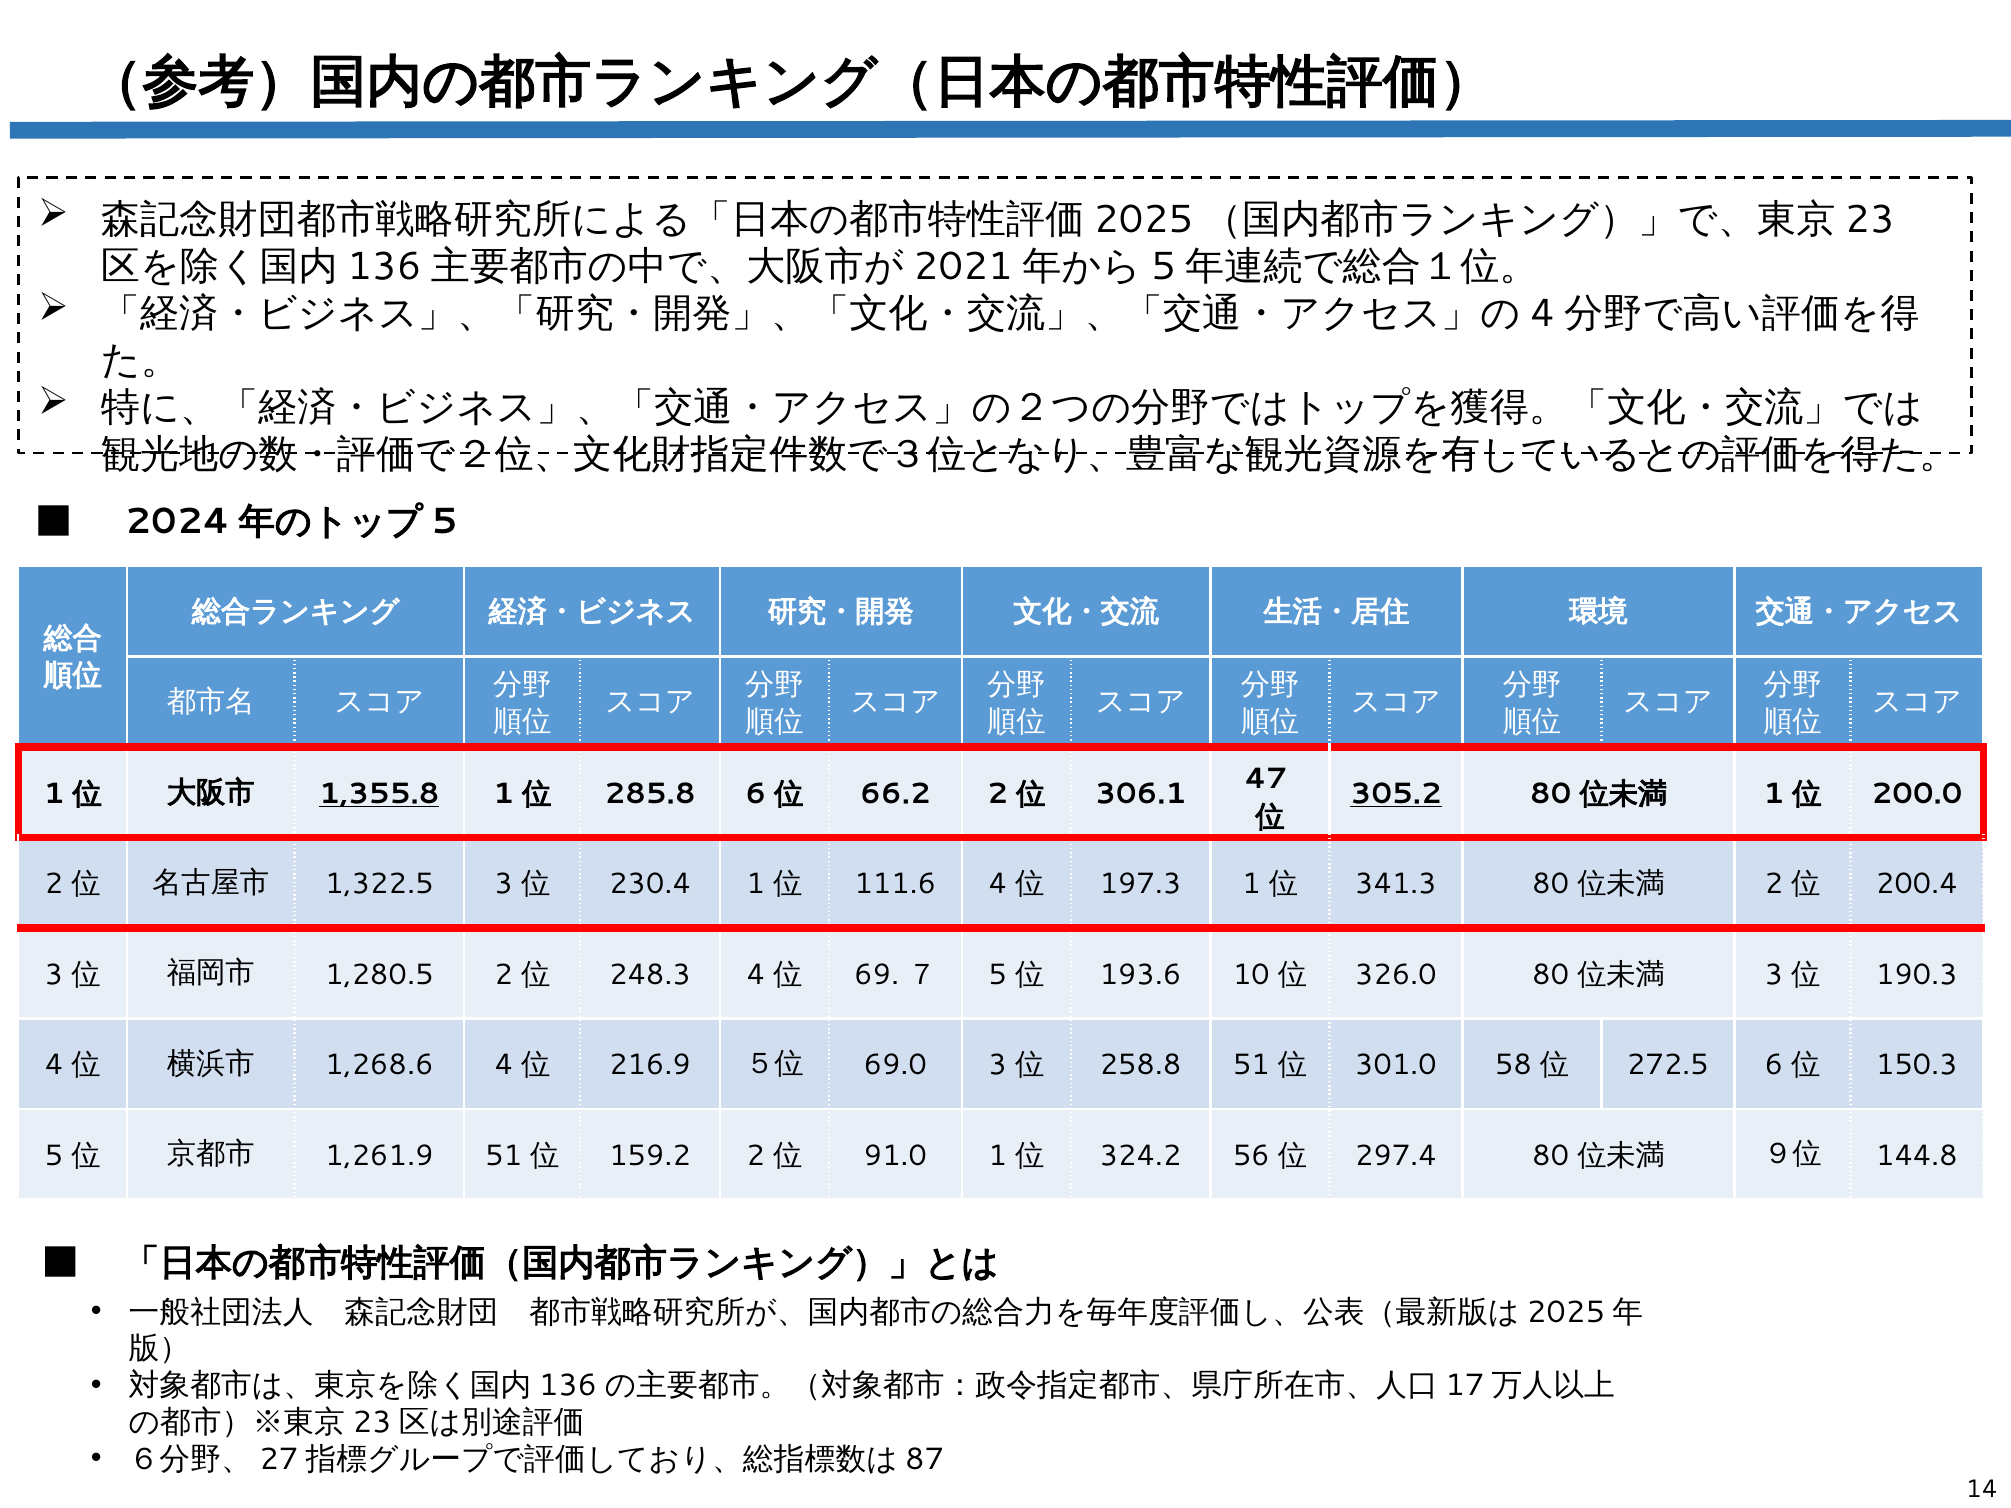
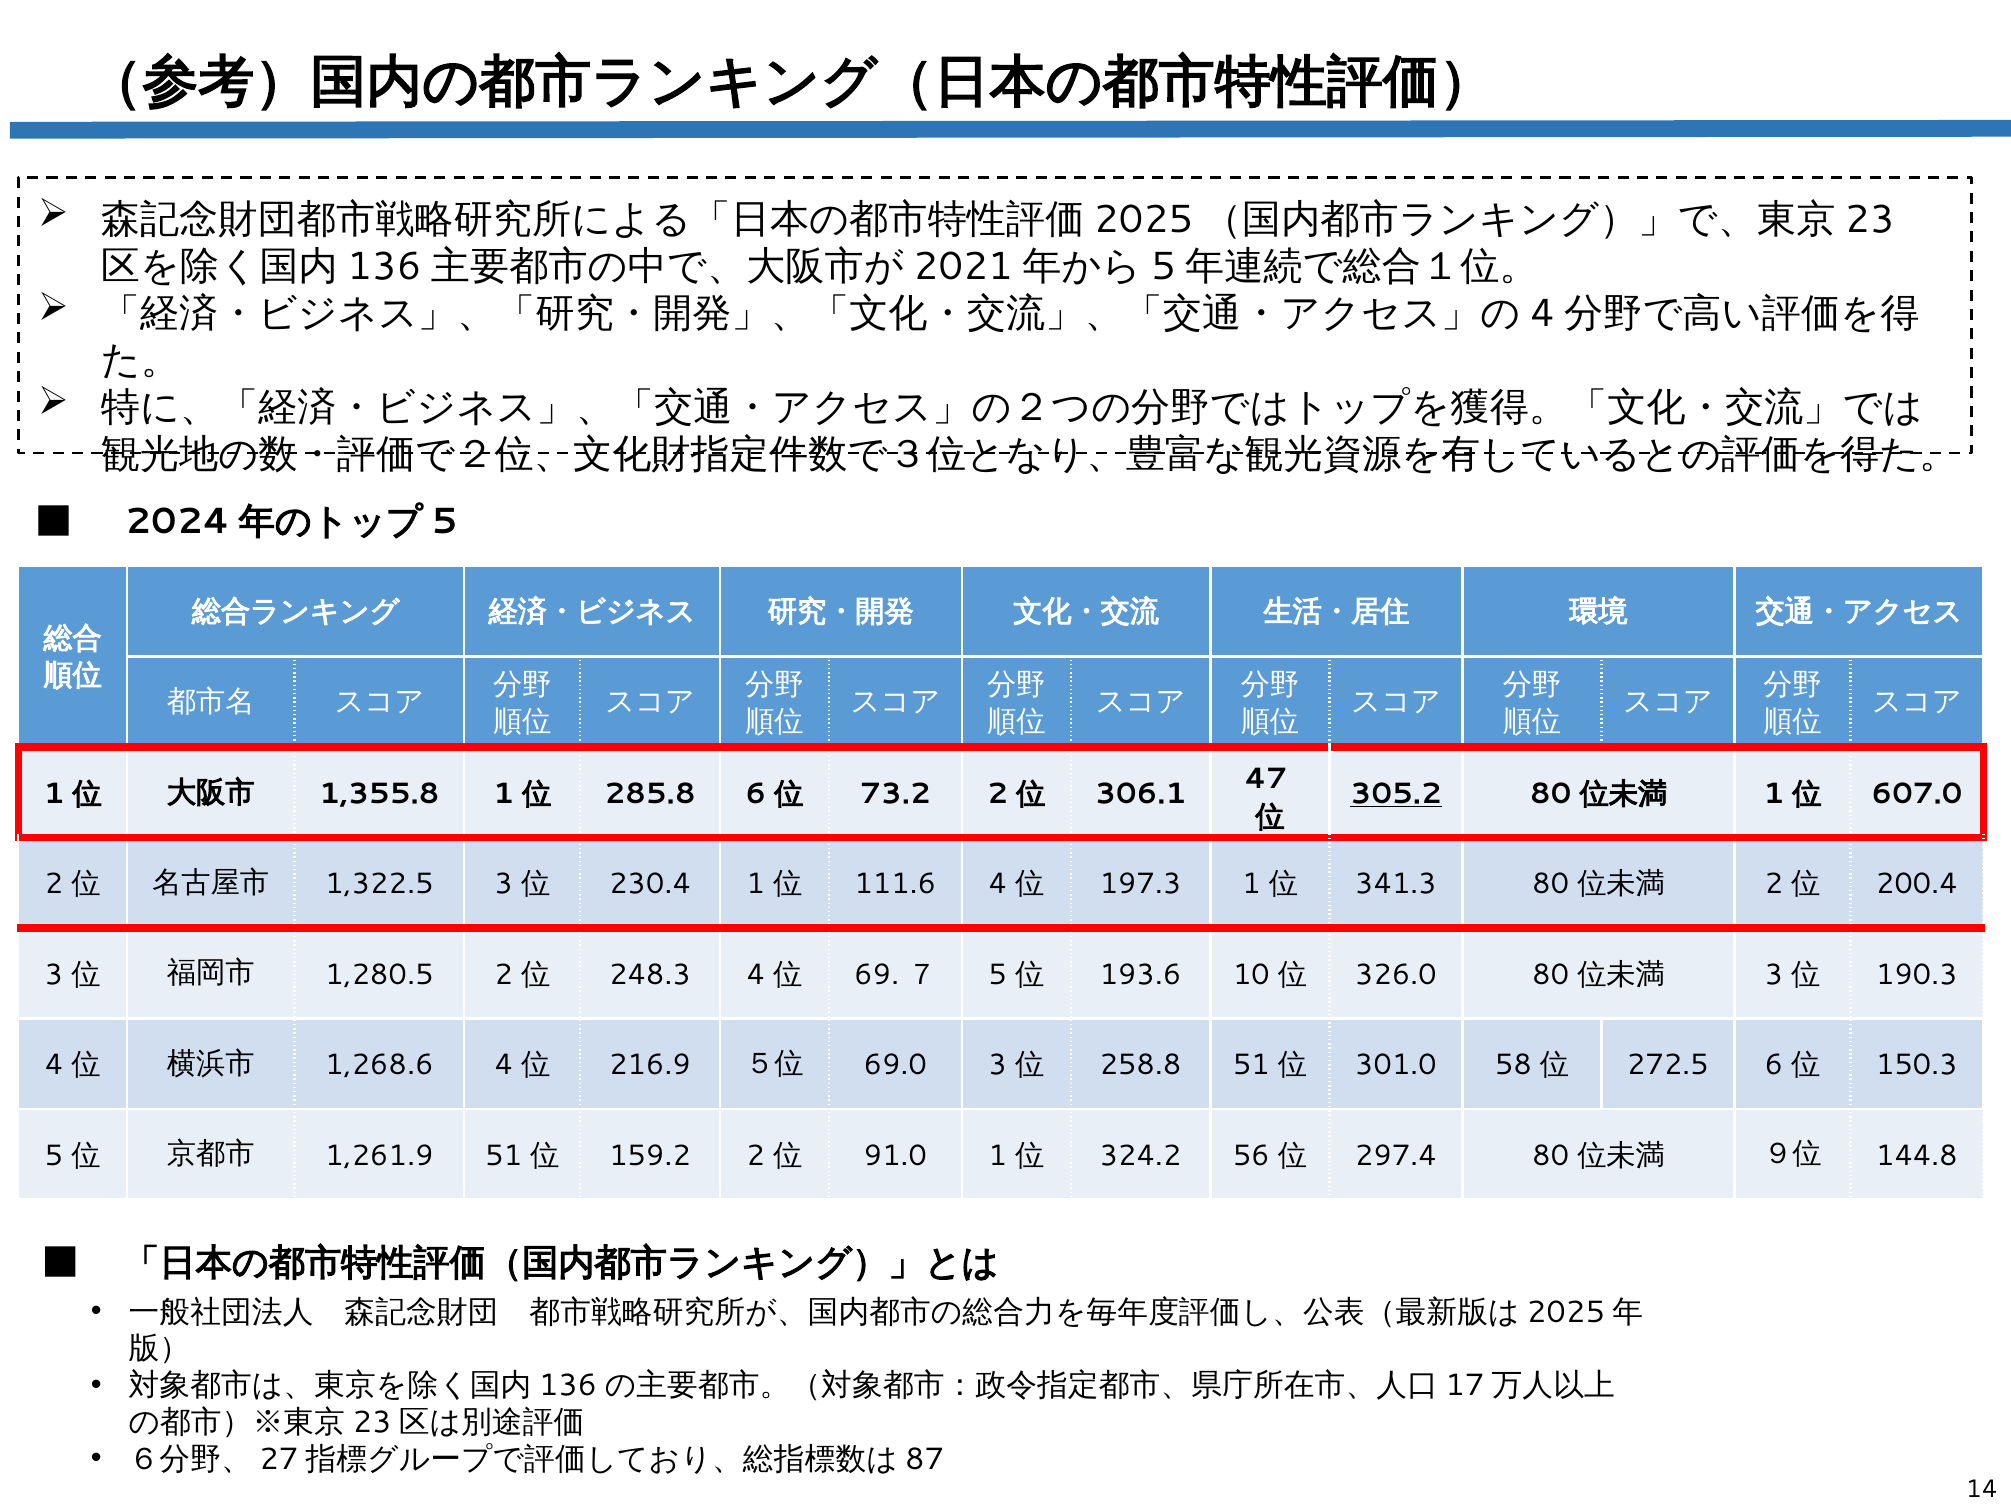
1,355.8 underline: present -> none
66.2: 66.2 -> 73.2
200.0: 200.0 -> 607.0
